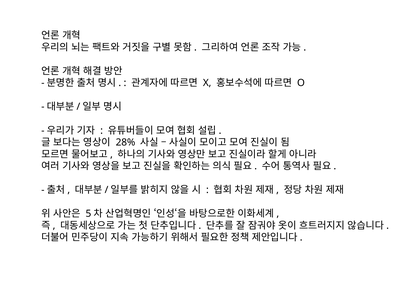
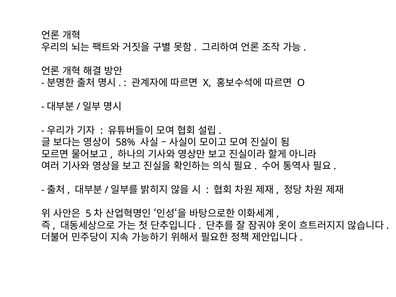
28%: 28% -> 58%
